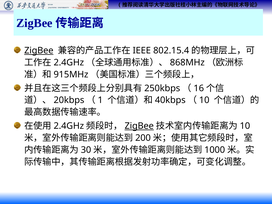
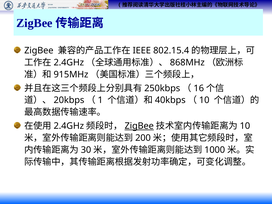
ZigBee at (39, 51) underline: present -> none
